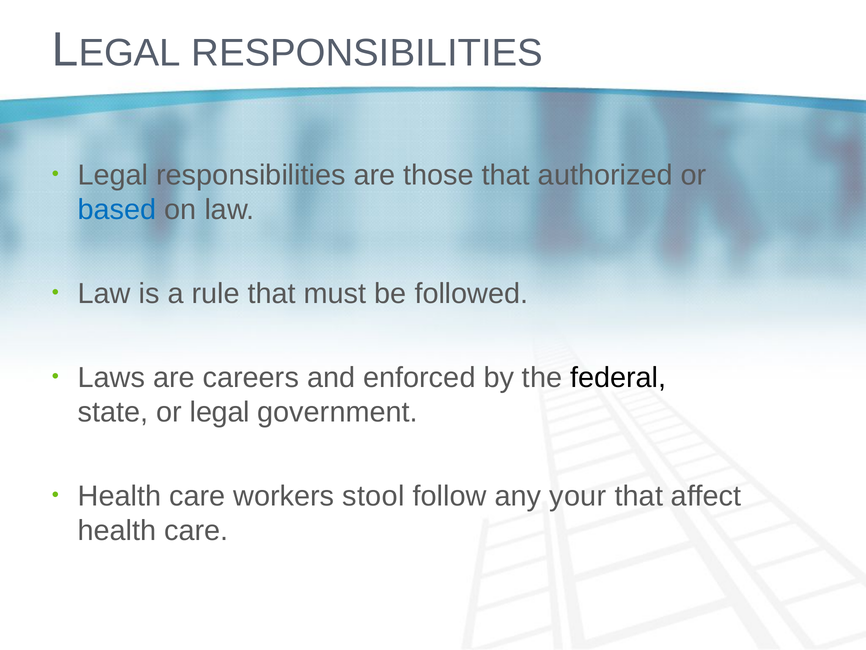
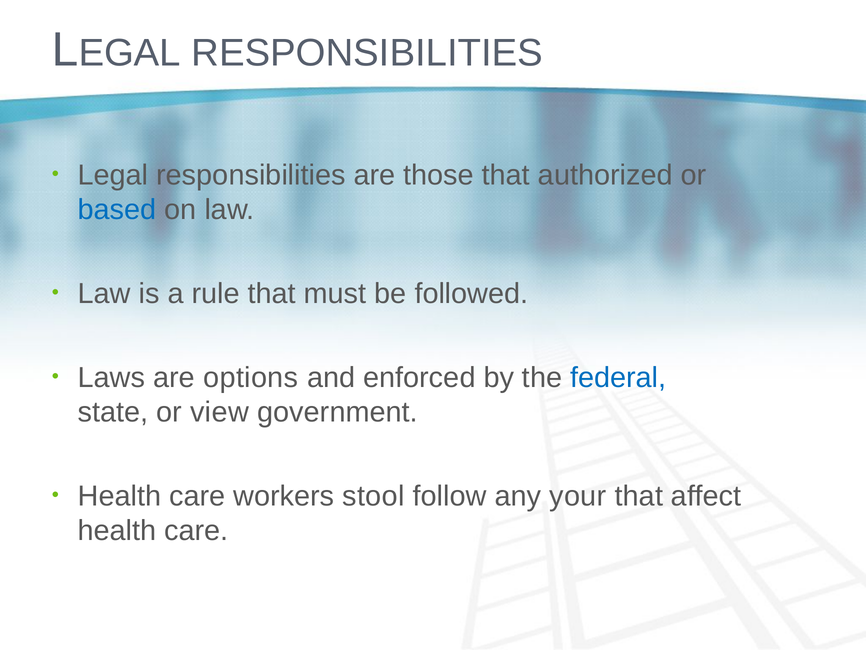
careers: careers -> options
federal colour: black -> blue
or legal: legal -> view
